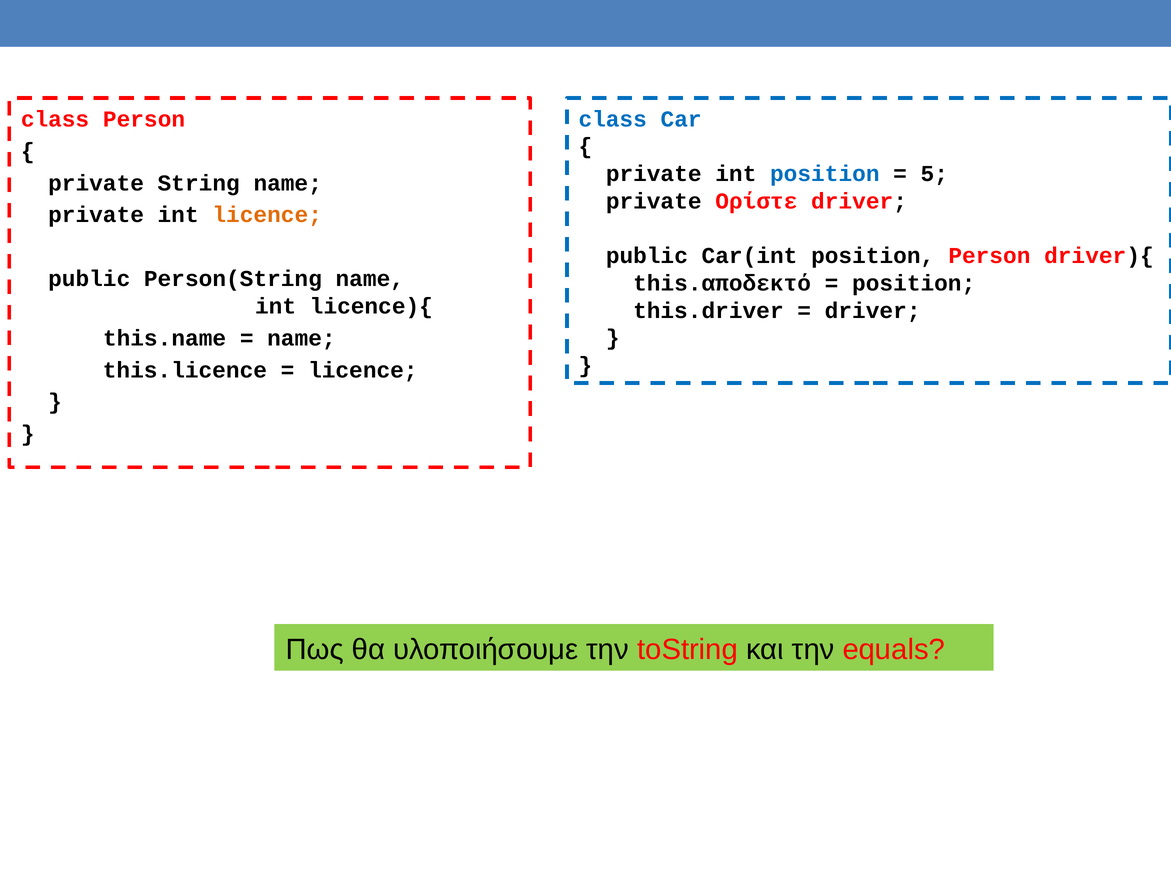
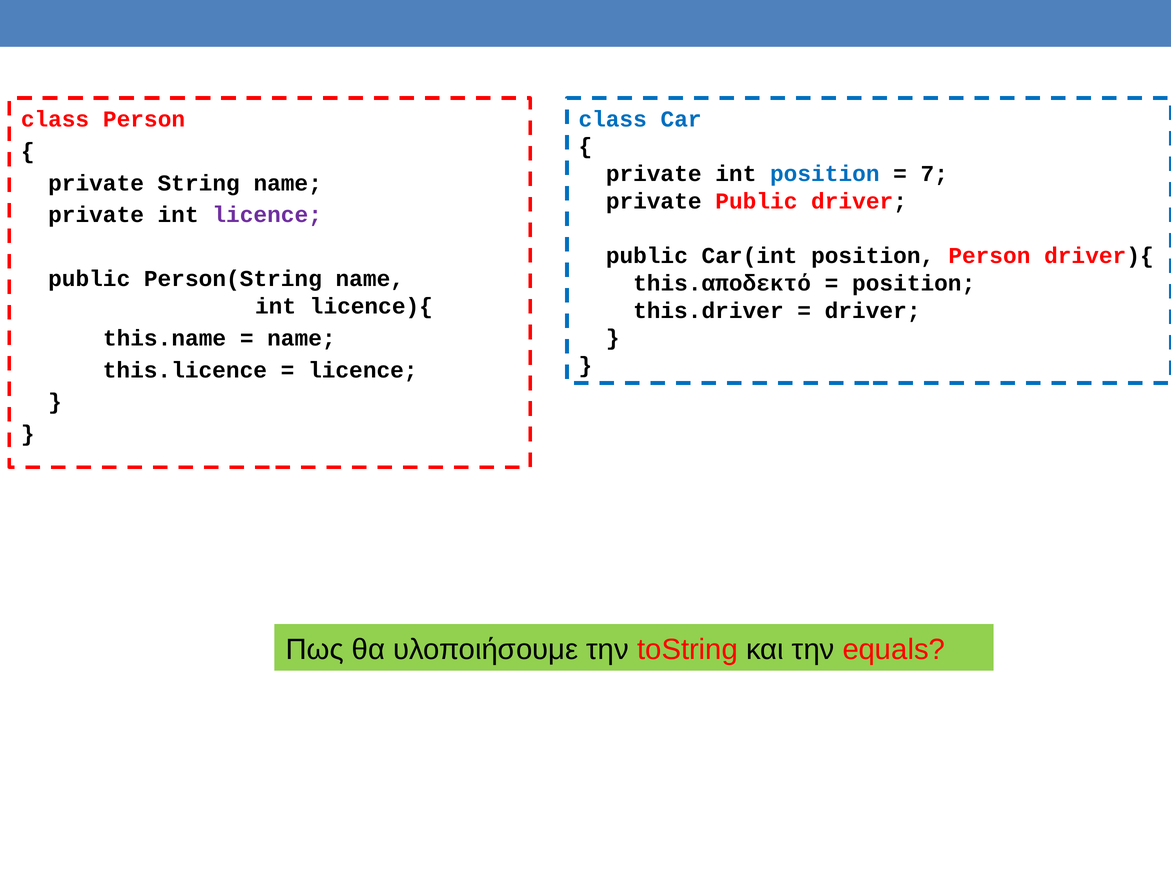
5: 5 -> 7
private Ορίστε: Ορίστε -> Public
licence at (267, 215) colour: orange -> purple
